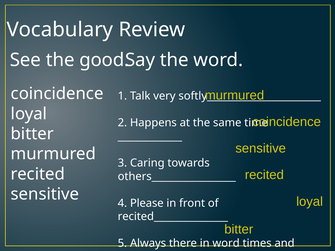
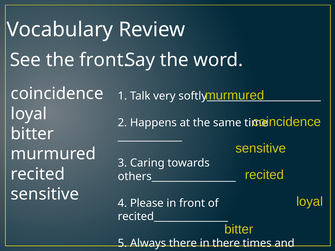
the good: good -> front
in word: word -> there
